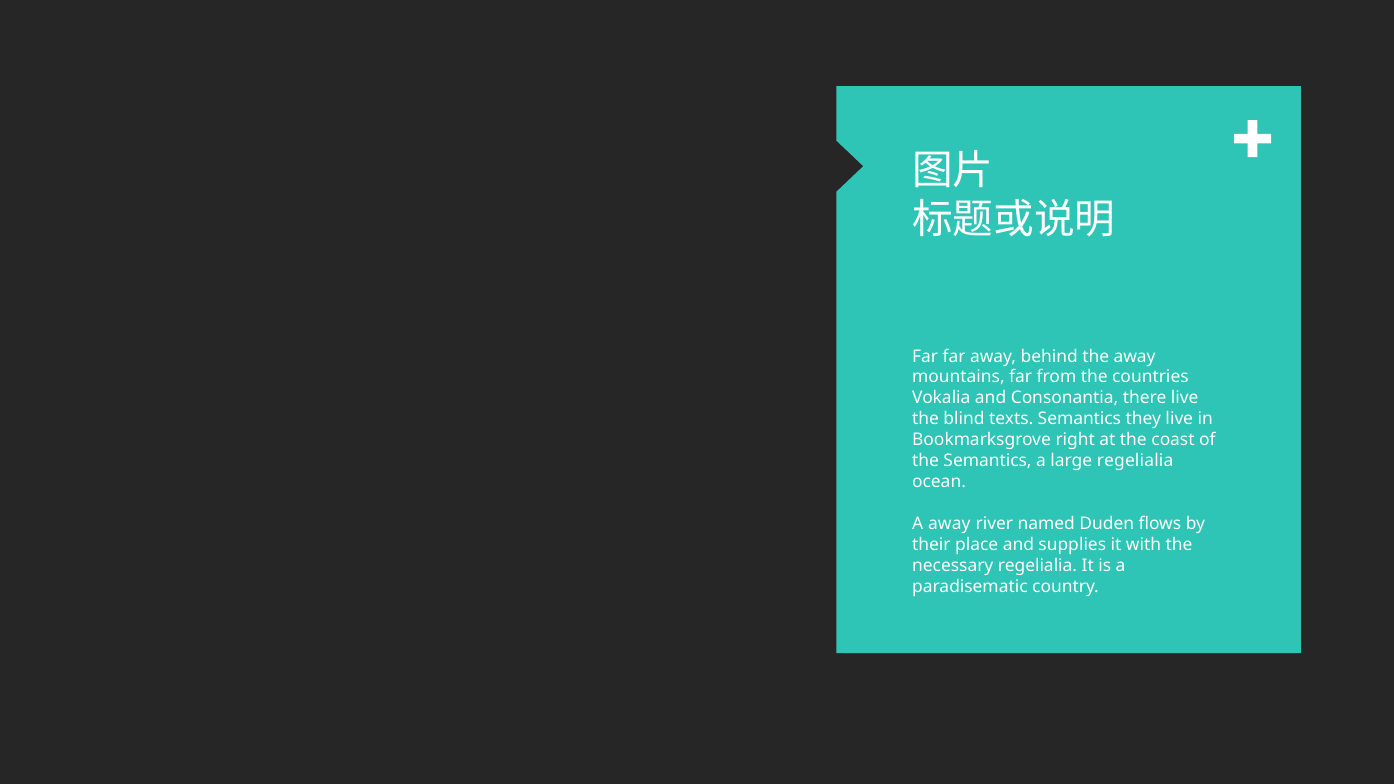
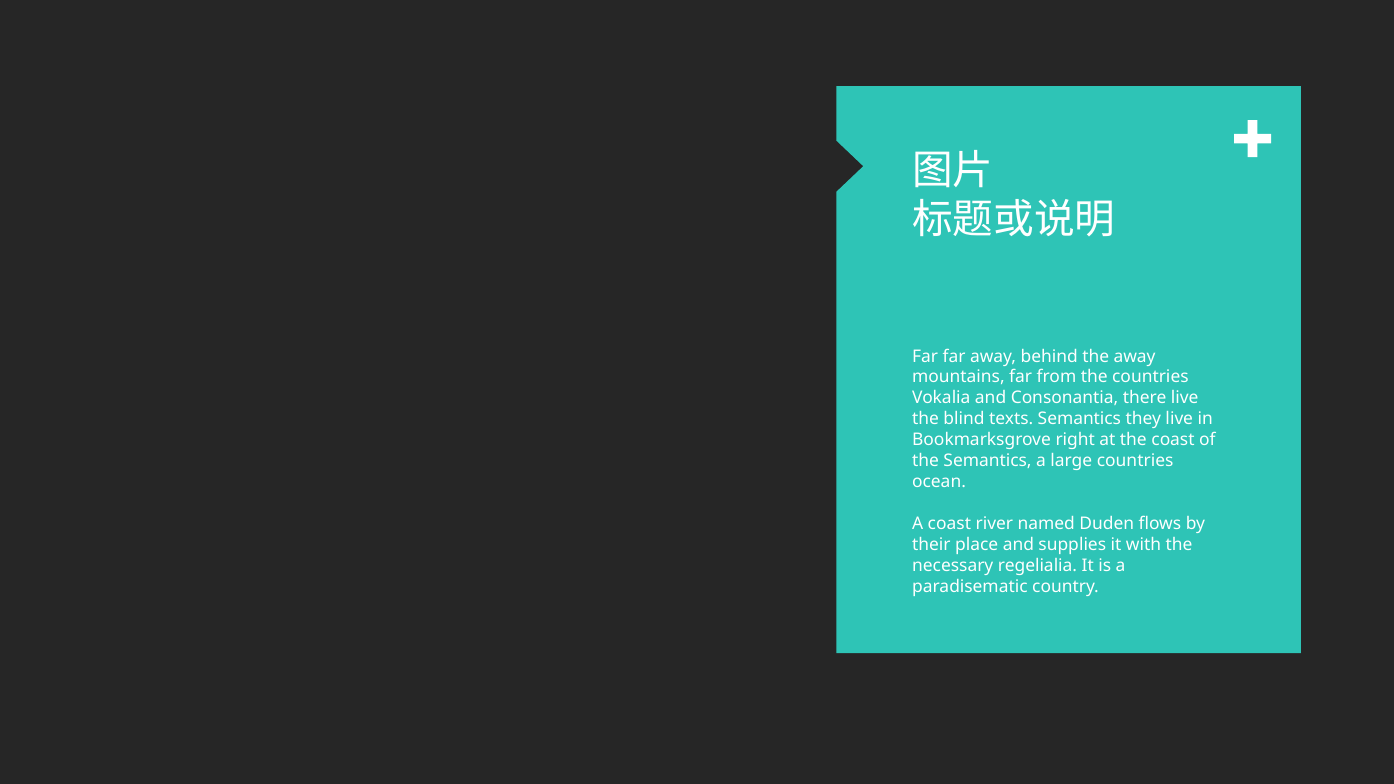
large regelialia: regelialia -> countries
A away: away -> coast
